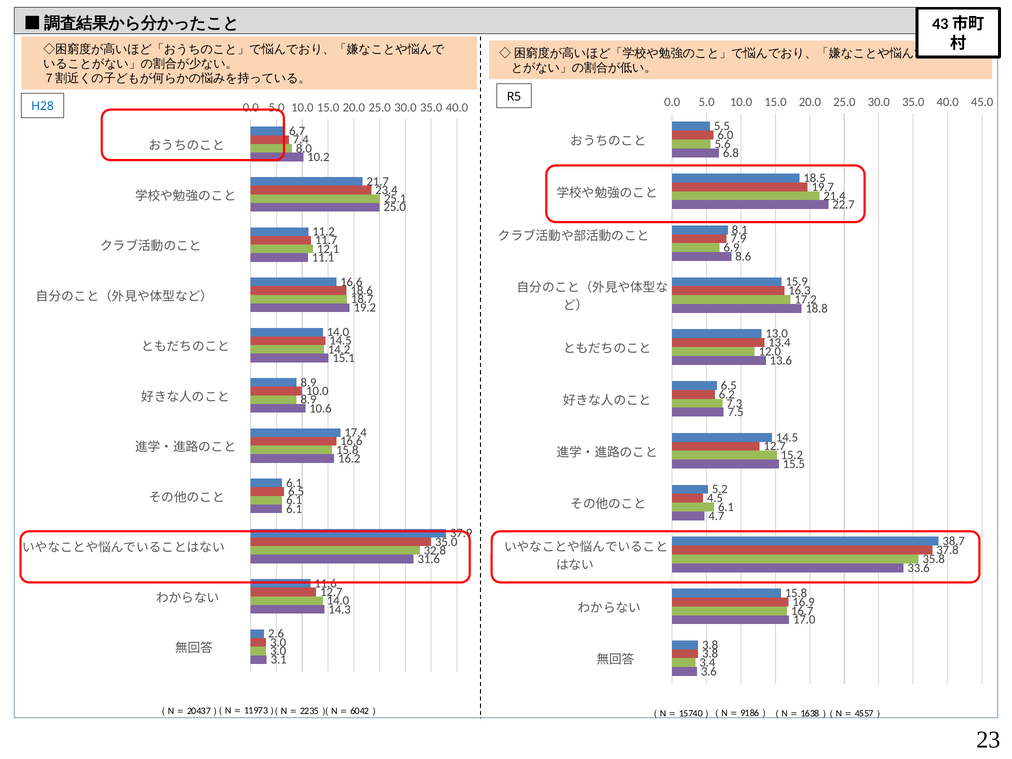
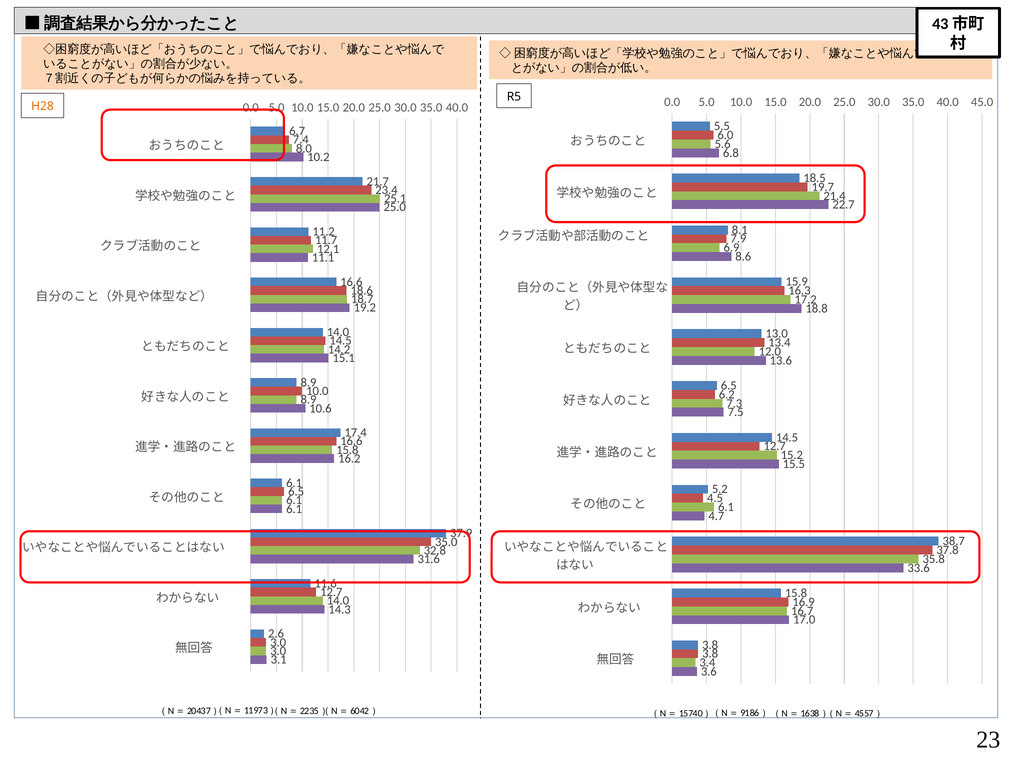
H28 colour: blue -> orange
